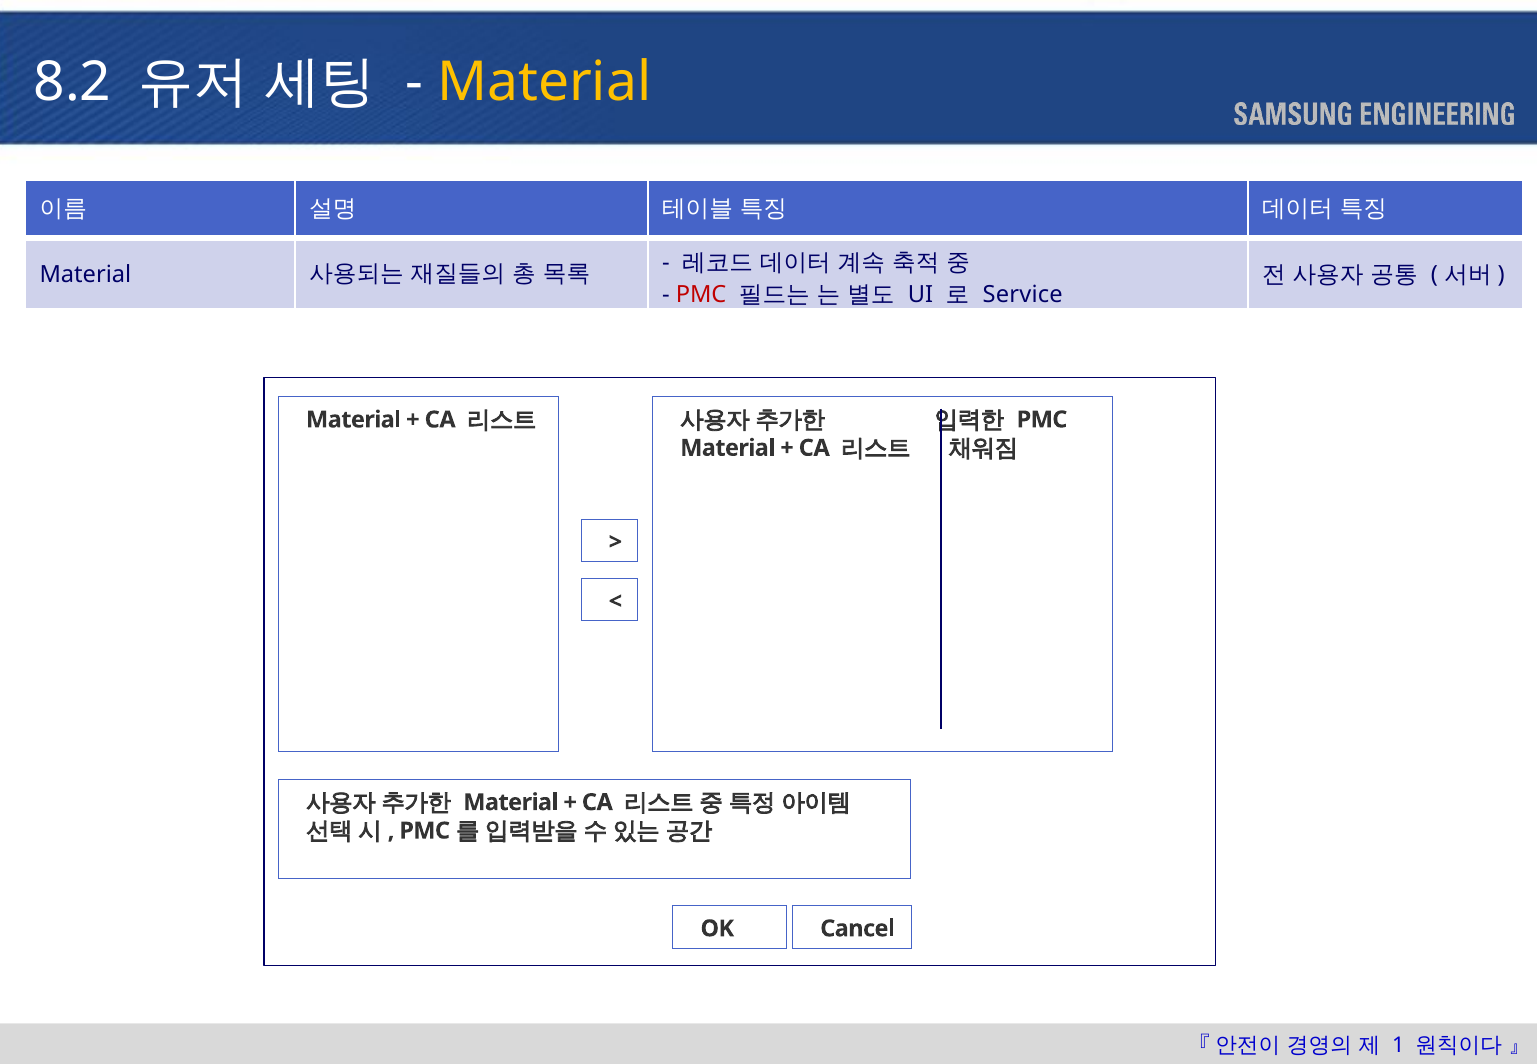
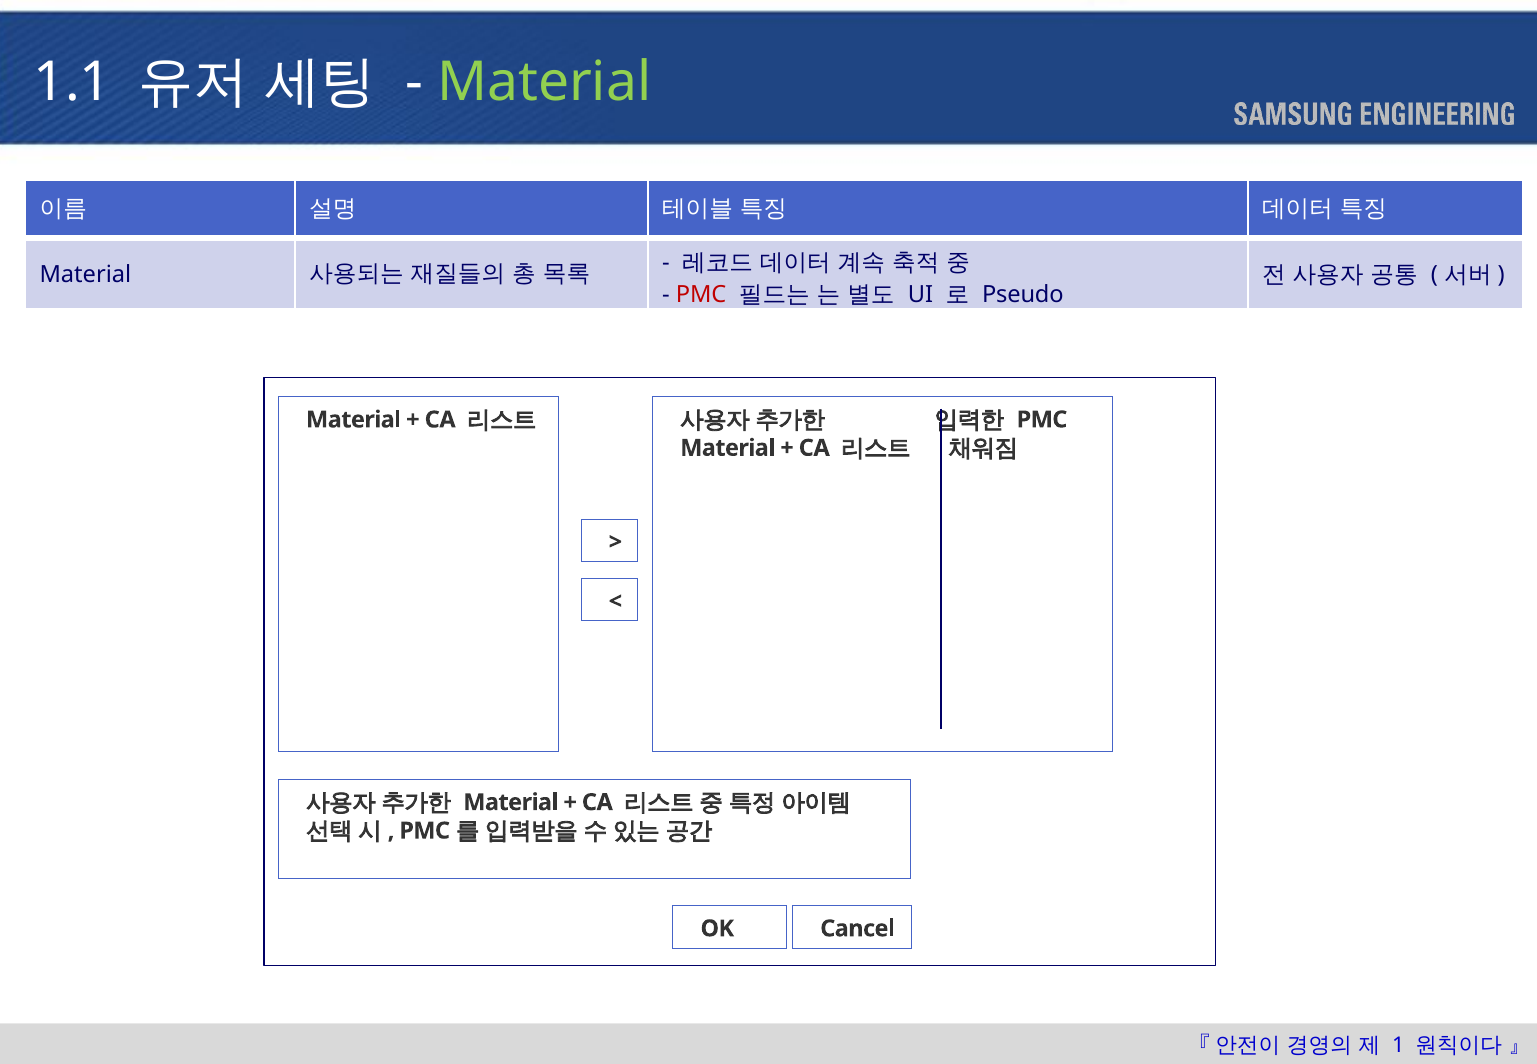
8.2: 8.2 -> 1.1
Material at (544, 83) colour: yellow -> light green
Service: Service -> Pseudo
